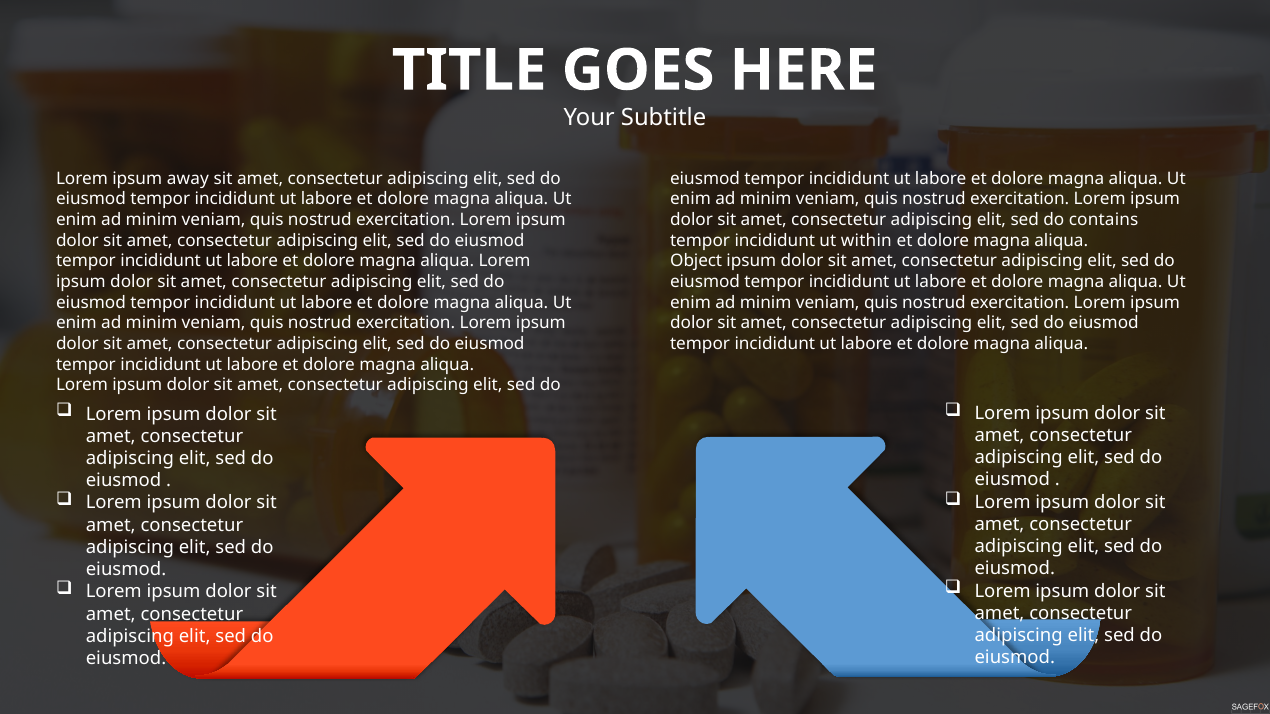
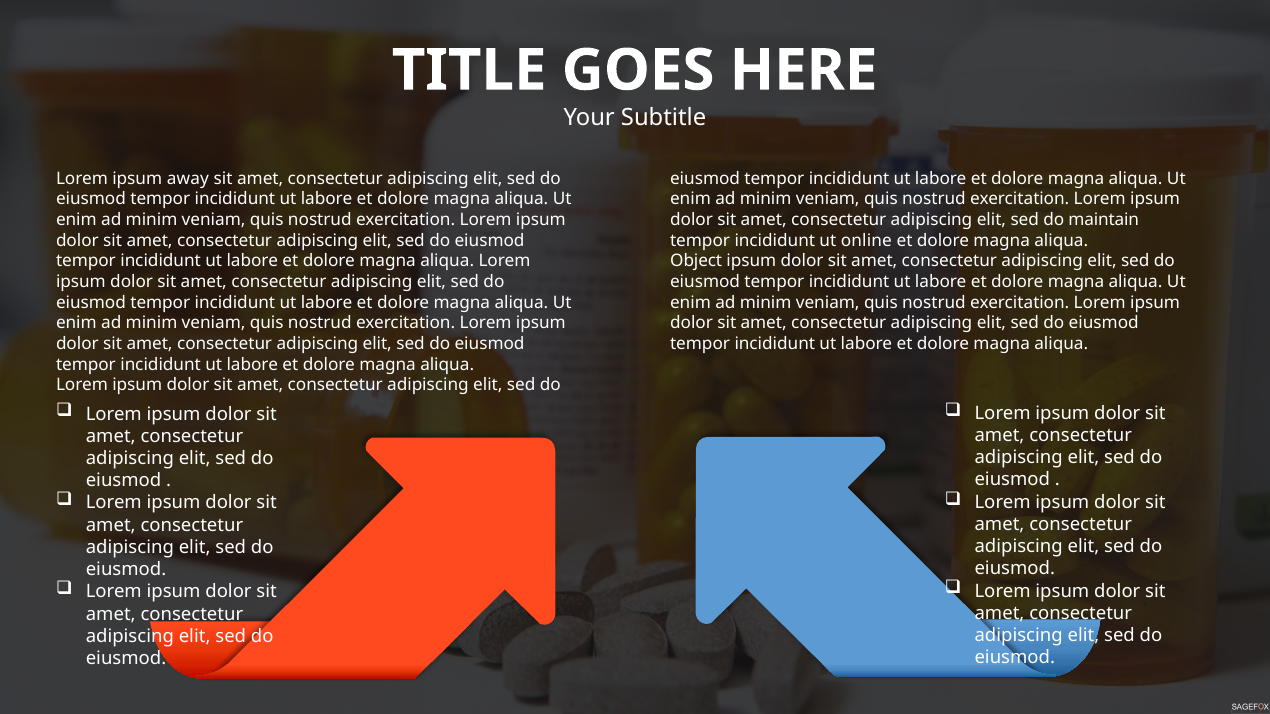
contains: contains -> maintain
within: within -> online
